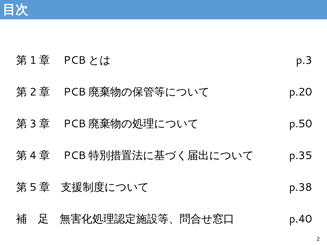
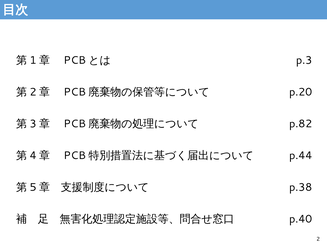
p.50: p.50 -> p.82
p.35: p.35 -> p.44
